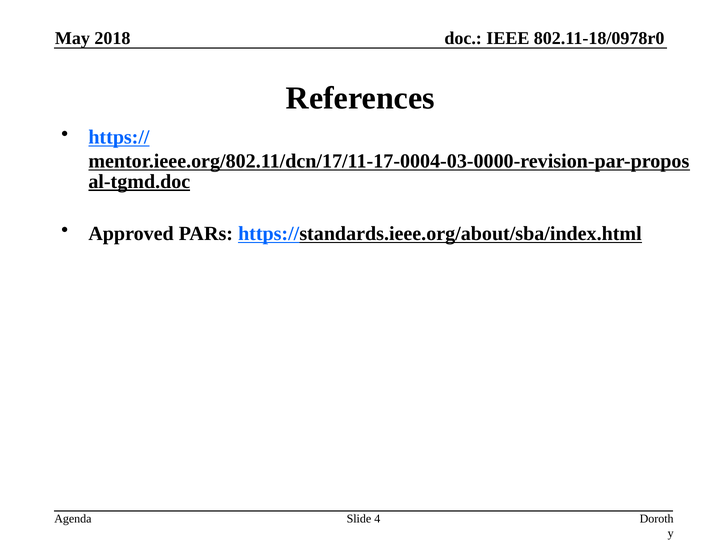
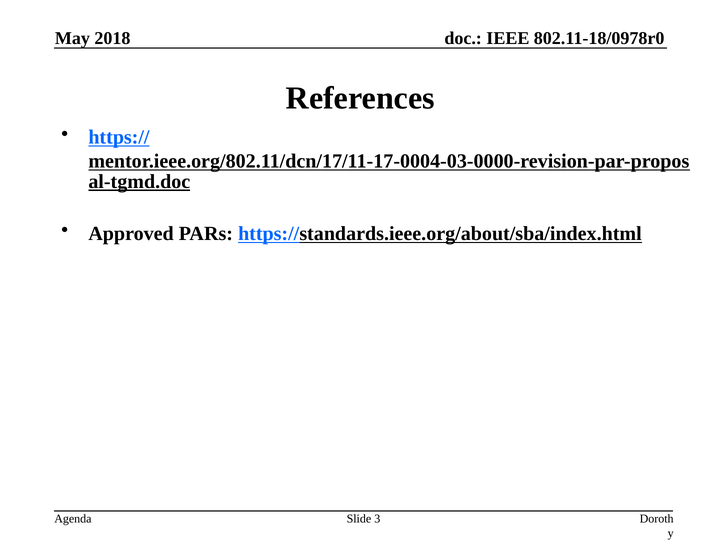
4: 4 -> 3
